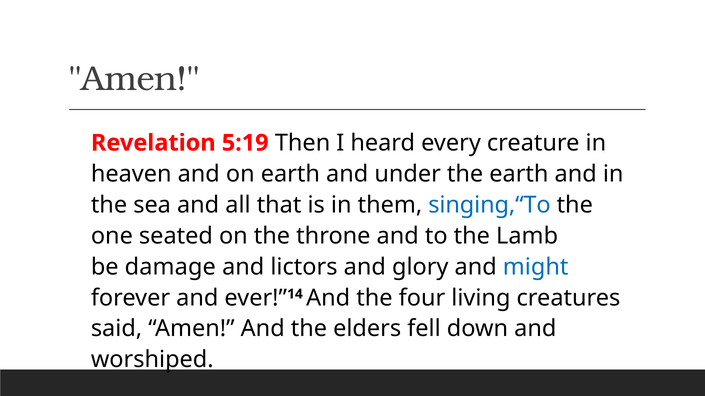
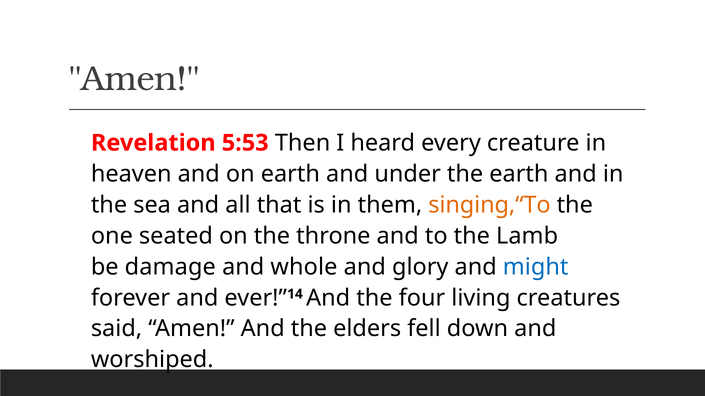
5:19: 5:19 -> 5:53
singing,“To colour: blue -> orange
lictors: lictors -> whole
